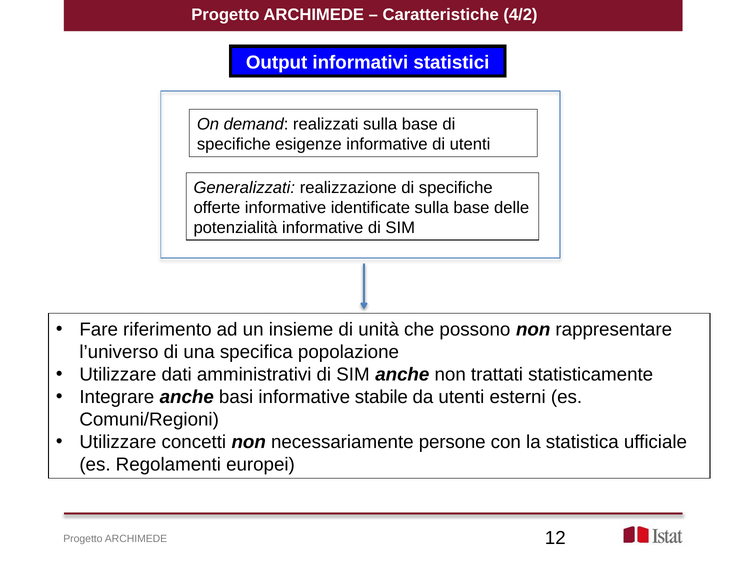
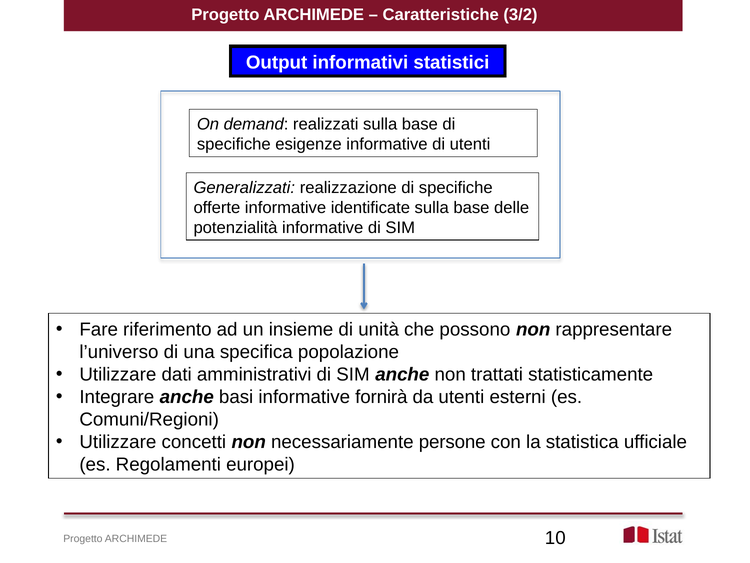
4/2: 4/2 -> 3/2
stabile: stabile -> fornirà
12: 12 -> 10
